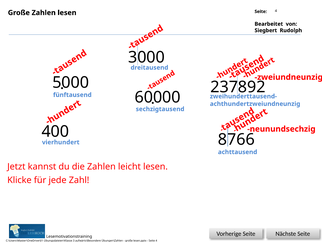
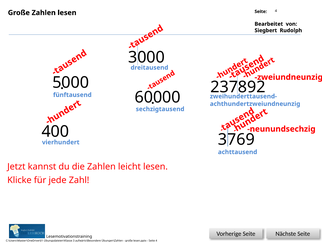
8766: 8766 -> 3769
